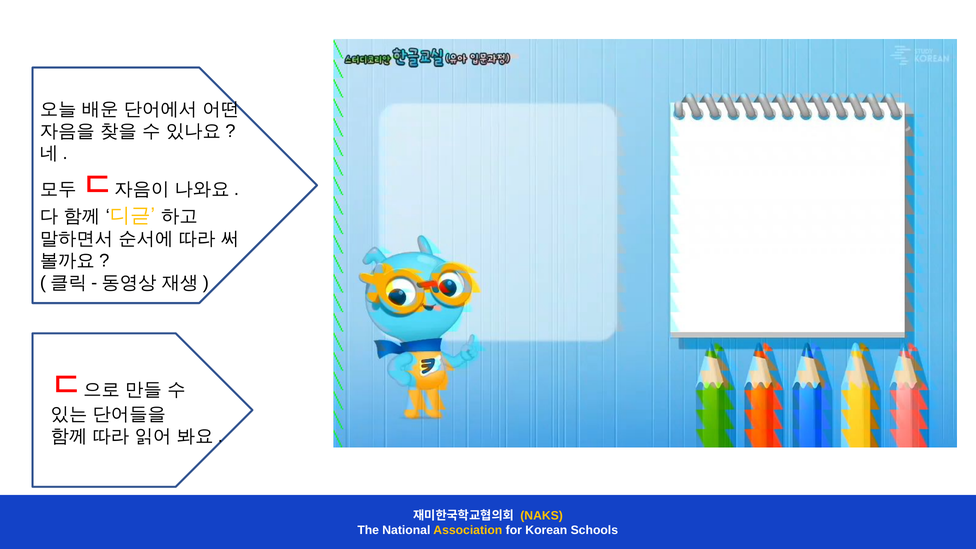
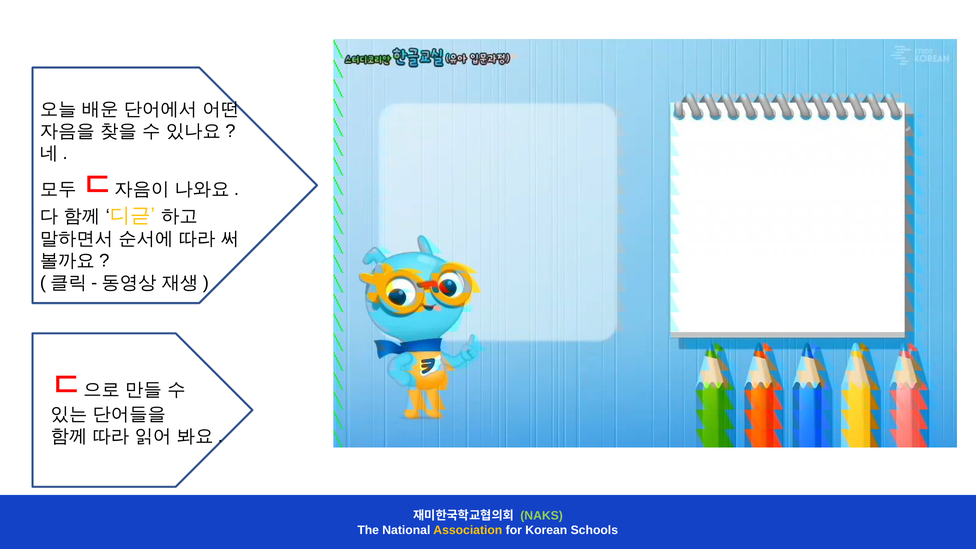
NAKS colour: yellow -> light green
